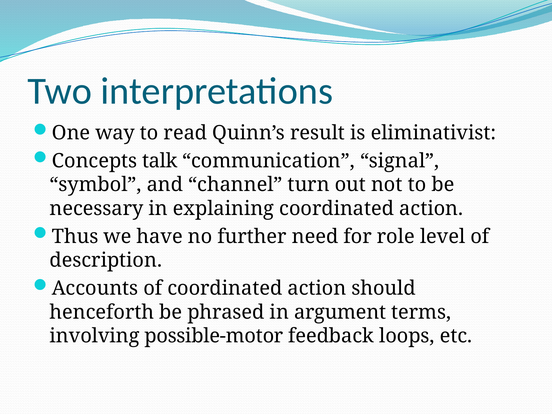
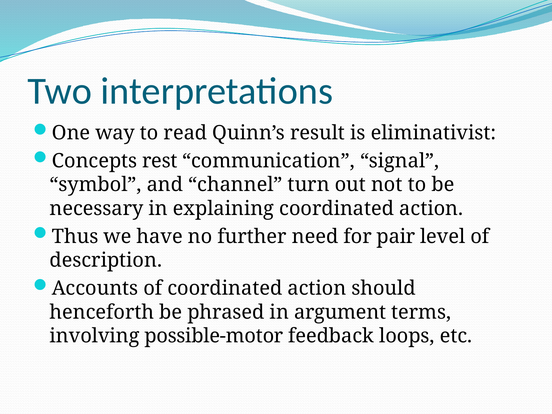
talk: talk -> rest
role: role -> pair
